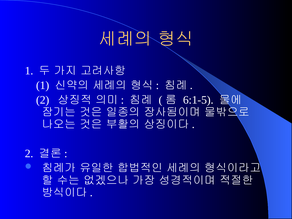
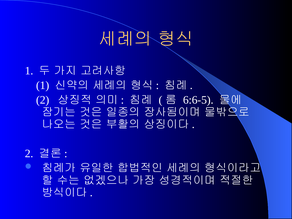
6:1-5: 6:1-5 -> 6:6-5
